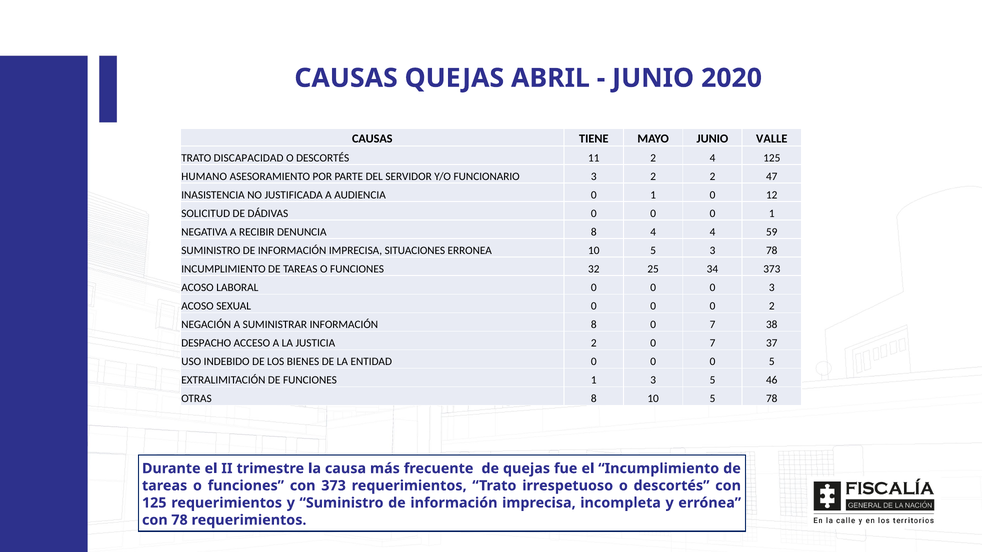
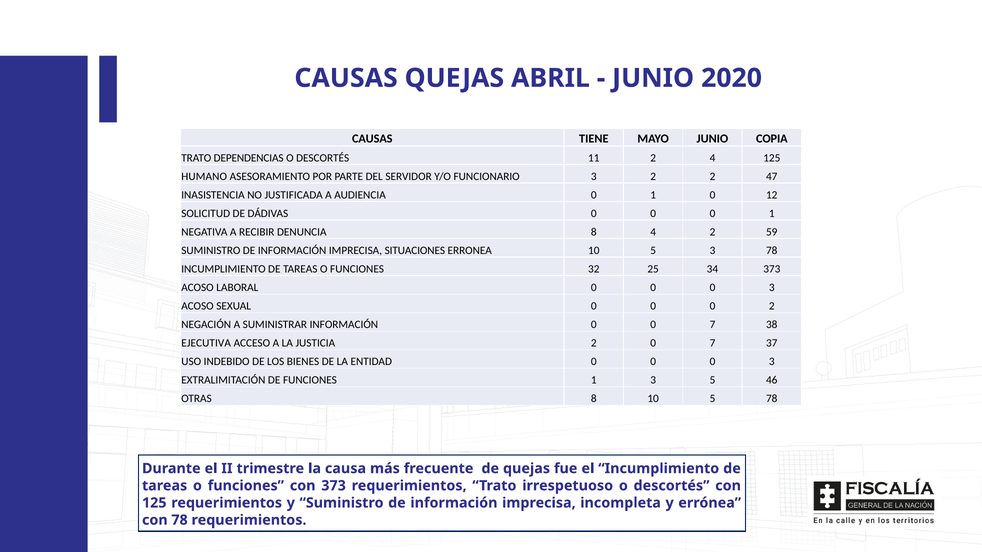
VALLE: VALLE -> COPIA
DISCAPACIDAD: DISCAPACIDAD -> DEPENDENCIAS
4 4: 4 -> 2
INFORMACIÓN 8: 8 -> 0
DESPACHO: DESPACHO -> EJECUTIVA
5 at (772, 362): 5 -> 3
